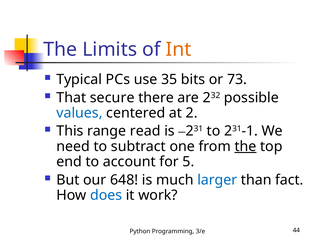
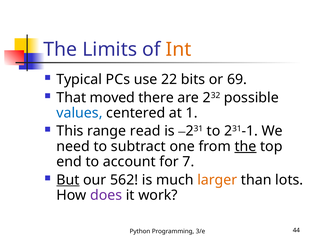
35: 35 -> 22
73: 73 -> 69
secure: secure -> moved
2: 2 -> 1
5: 5 -> 7
But underline: none -> present
648: 648 -> 562
larger colour: blue -> orange
fact: fact -> lots
does colour: blue -> purple
